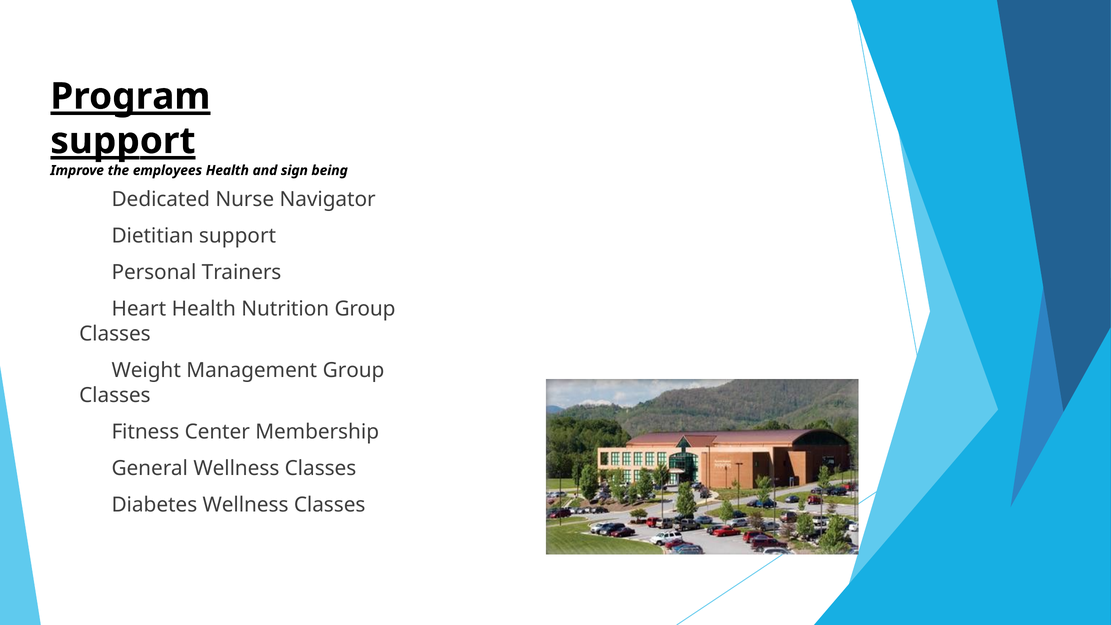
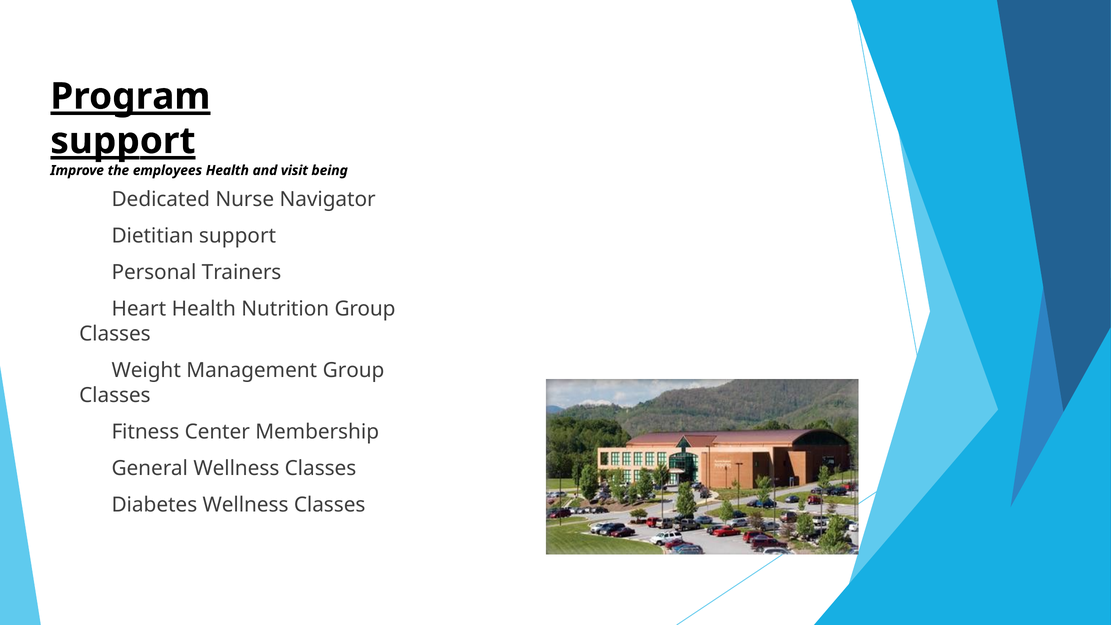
sign: sign -> visit
